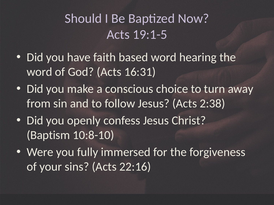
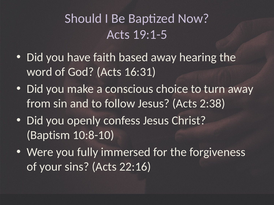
based word: word -> away
